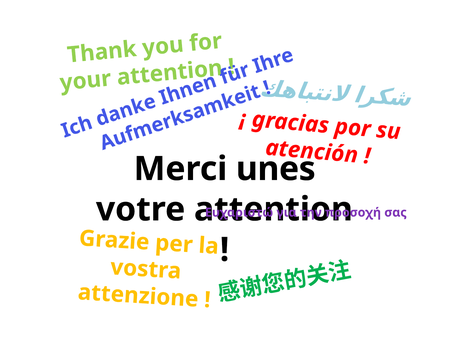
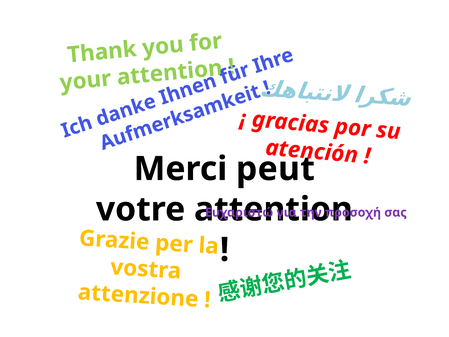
unes: unes -> peut
